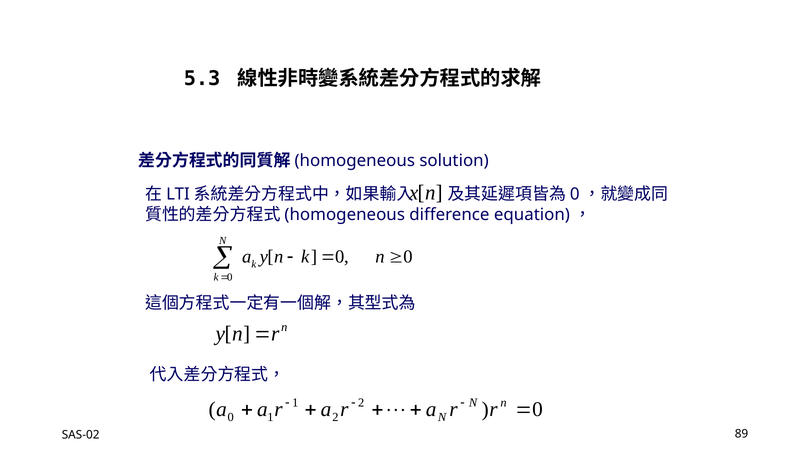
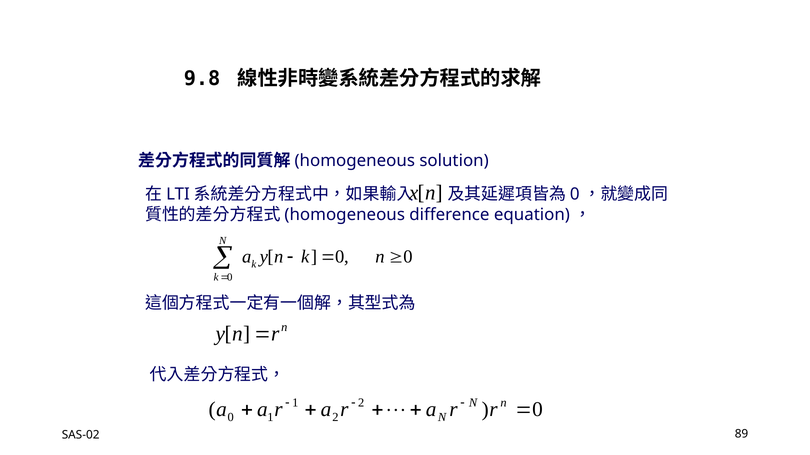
5.3: 5.3 -> 9.8
